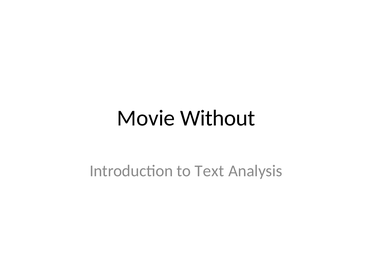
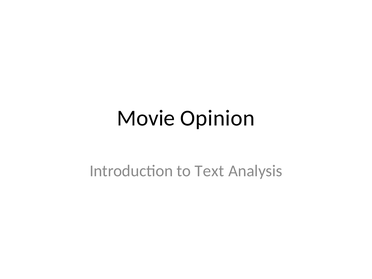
Without: Without -> Opinion
